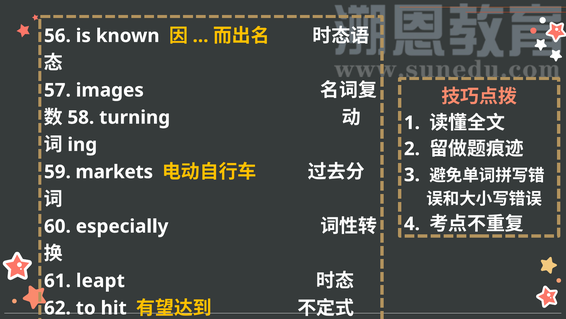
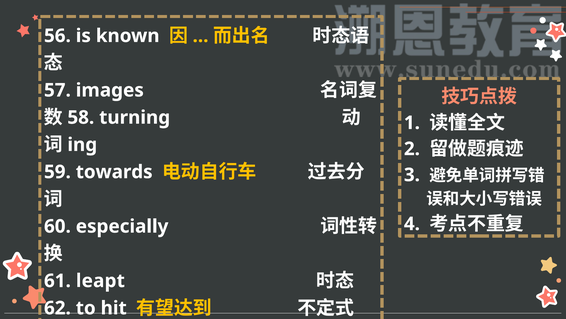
markets: markets -> towards
